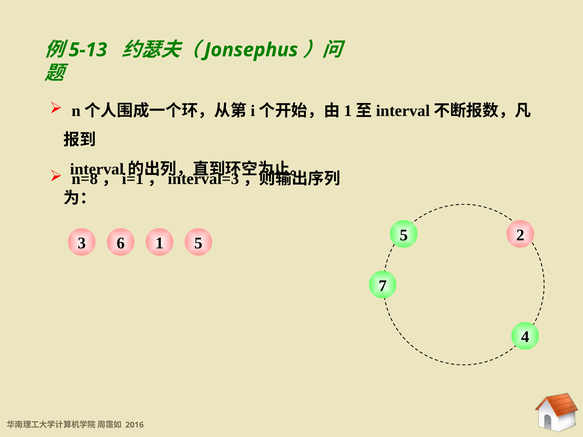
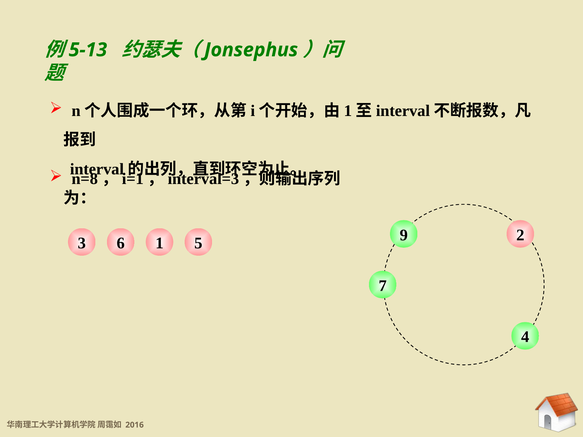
6 5: 5 -> 9
